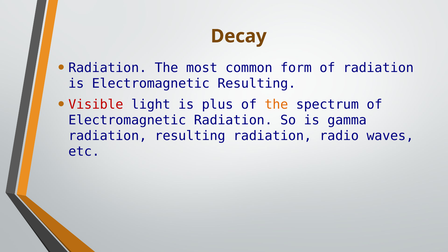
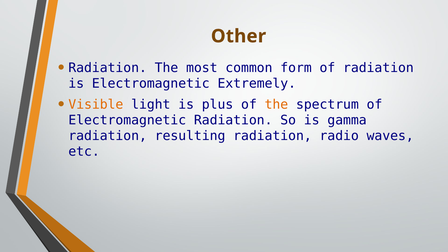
Decay: Decay -> Other
Electromagnetic Resulting: Resulting -> Extremely
Visible colour: red -> orange
